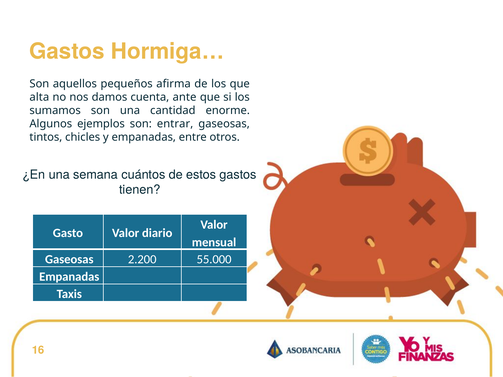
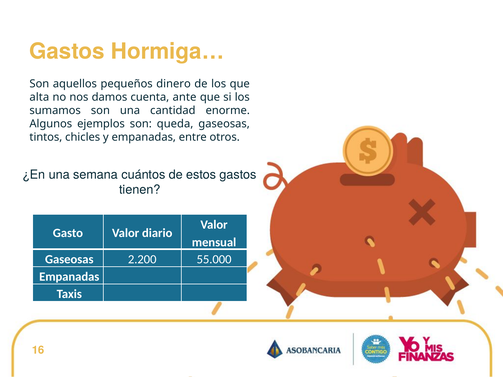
afirma: afirma -> dinero
entrar: entrar -> queda
